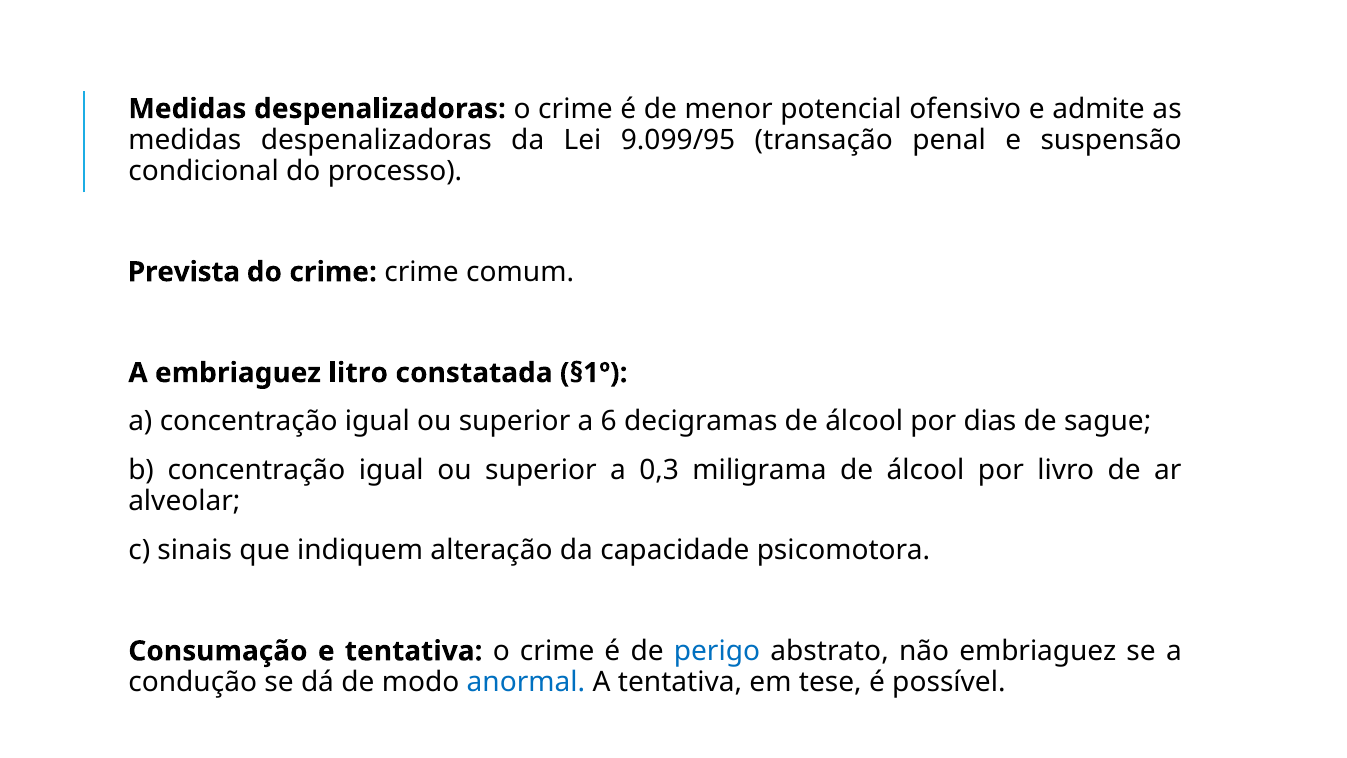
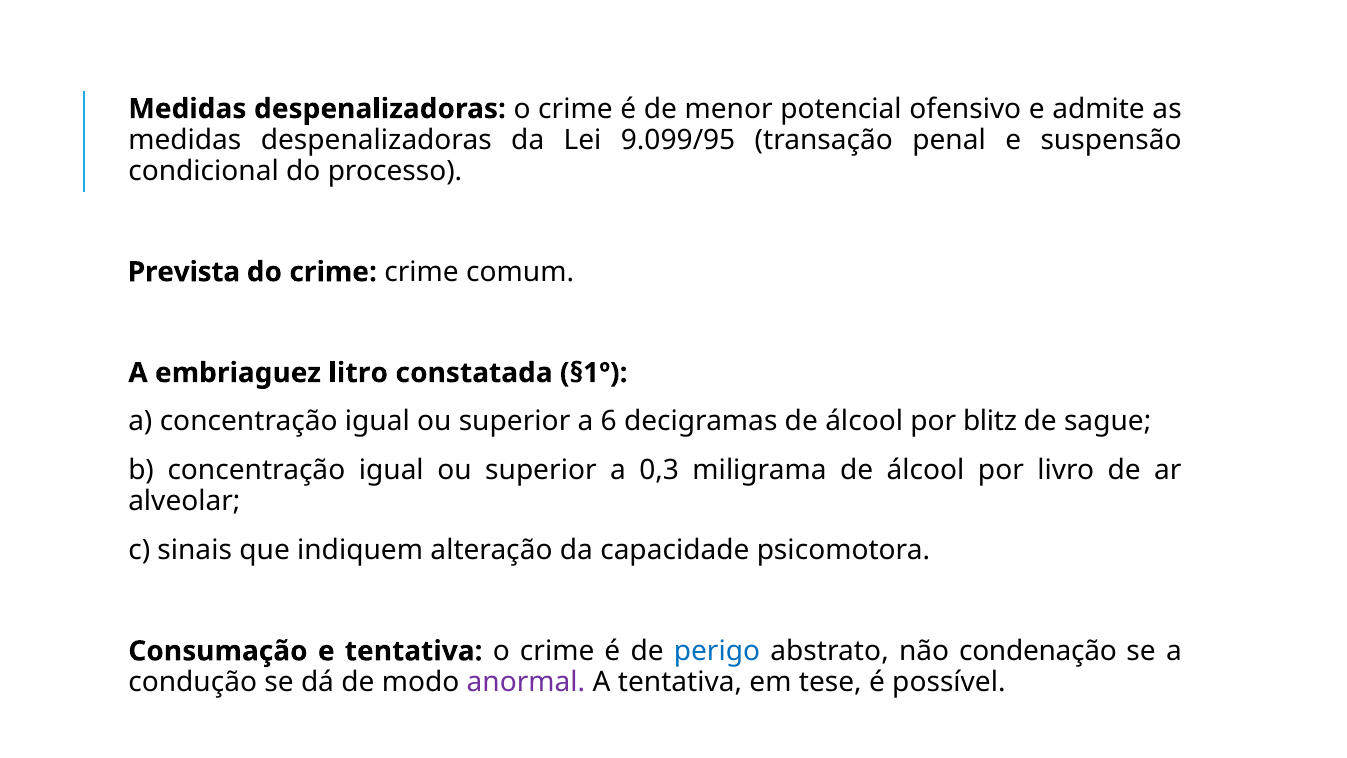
dias: dias -> blitz
não embriaguez: embriaguez -> condenação
anormal colour: blue -> purple
